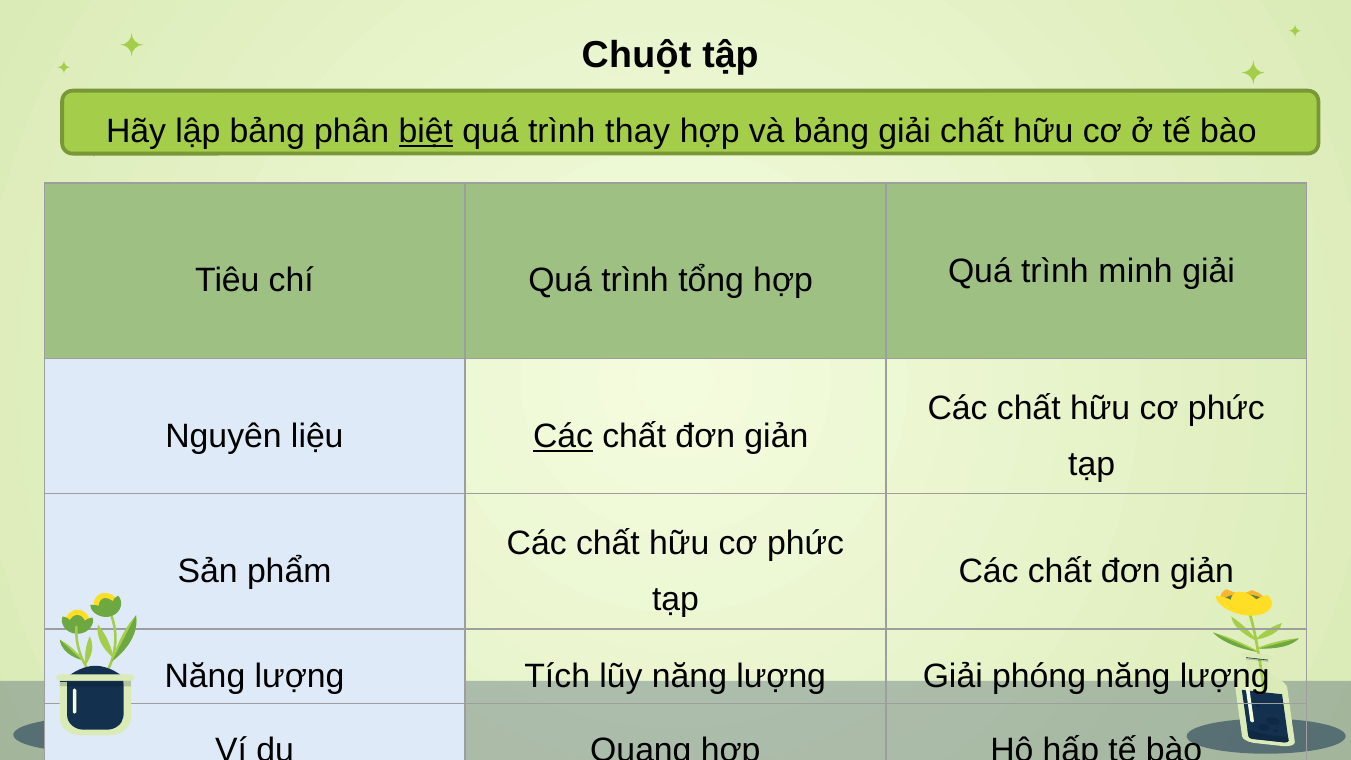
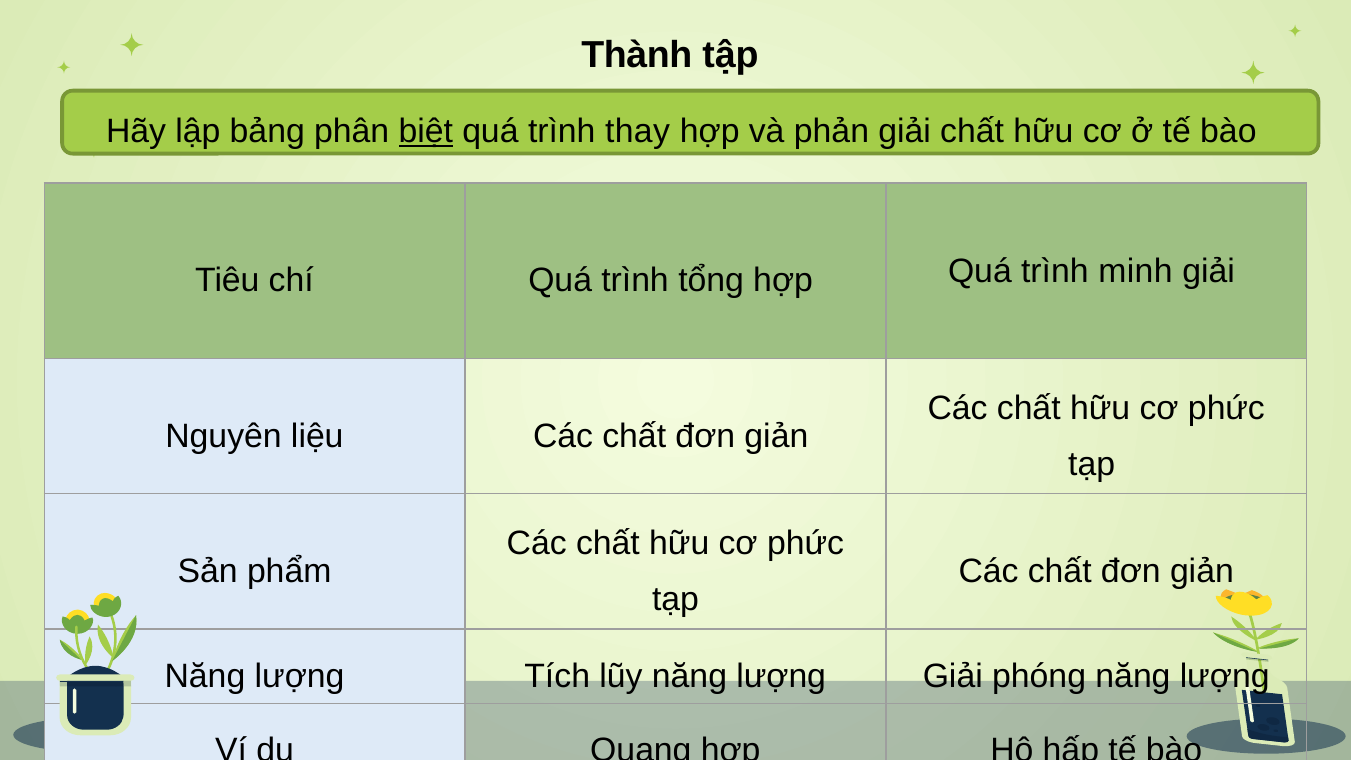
Chuột: Chuột -> Thành
và bảng: bảng -> phản
Các at (563, 436) underline: present -> none
